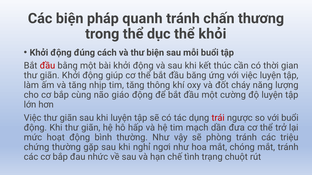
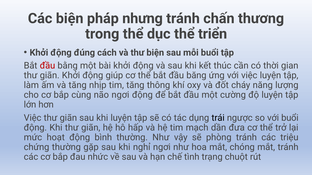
quanh: quanh -> nhưng
khỏi: khỏi -> triển
não giáo: giáo -> ngơi
trái colour: red -> black
